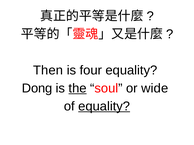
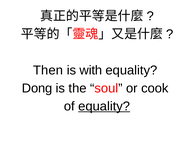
four: four -> with
the underline: present -> none
wide: wide -> cook
